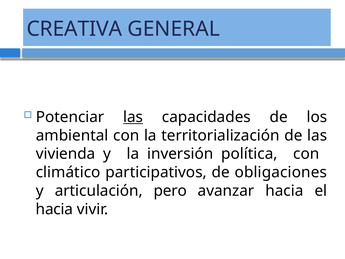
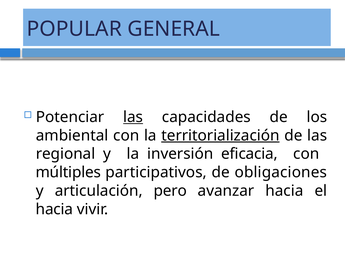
CREATIVA: CREATIVA -> POPULAR
territorialización underline: none -> present
vivienda: vivienda -> regional
política: política -> eficacia
climático: climático -> múltiples
